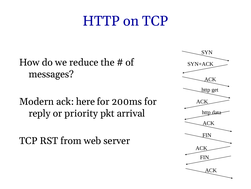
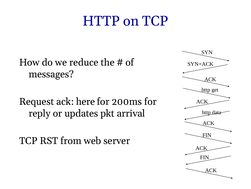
Modern: Modern -> Request
priority: priority -> updates
